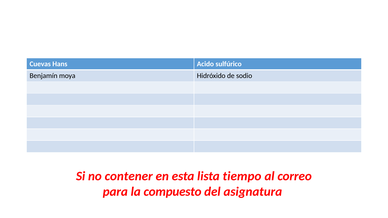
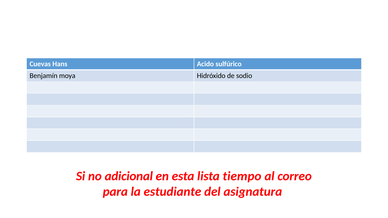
contener: contener -> adicional
compuesto: compuesto -> estudiante
